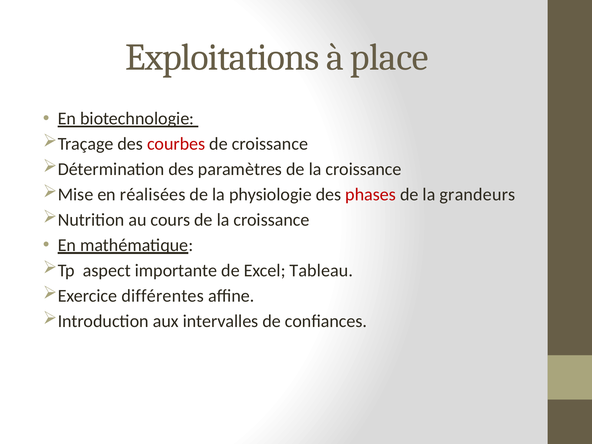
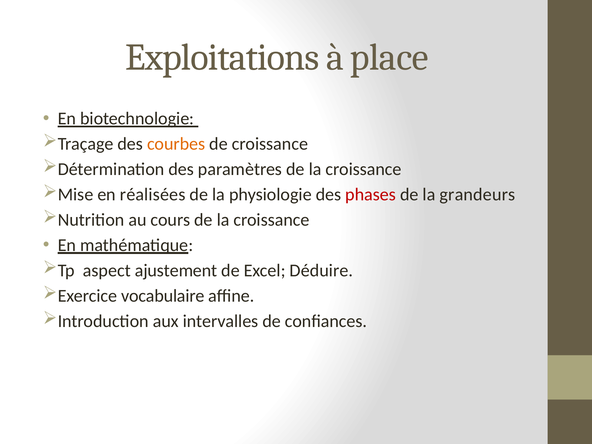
courbes colour: red -> orange
importante: importante -> ajustement
Tableau: Tableau -> Déduire
différentes: différentes -> vocabulaire
